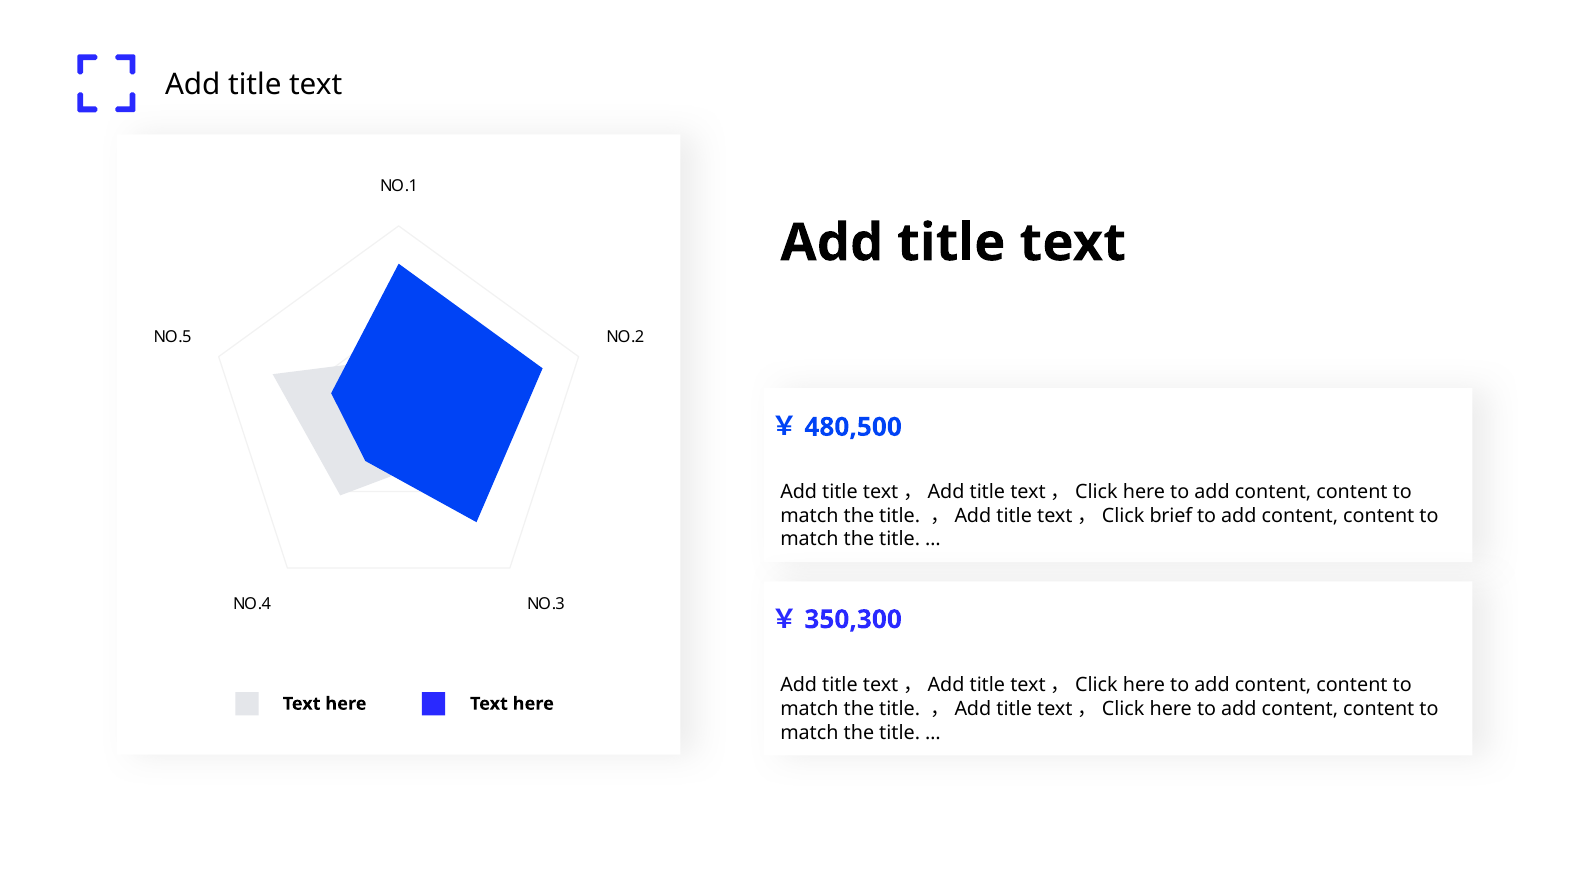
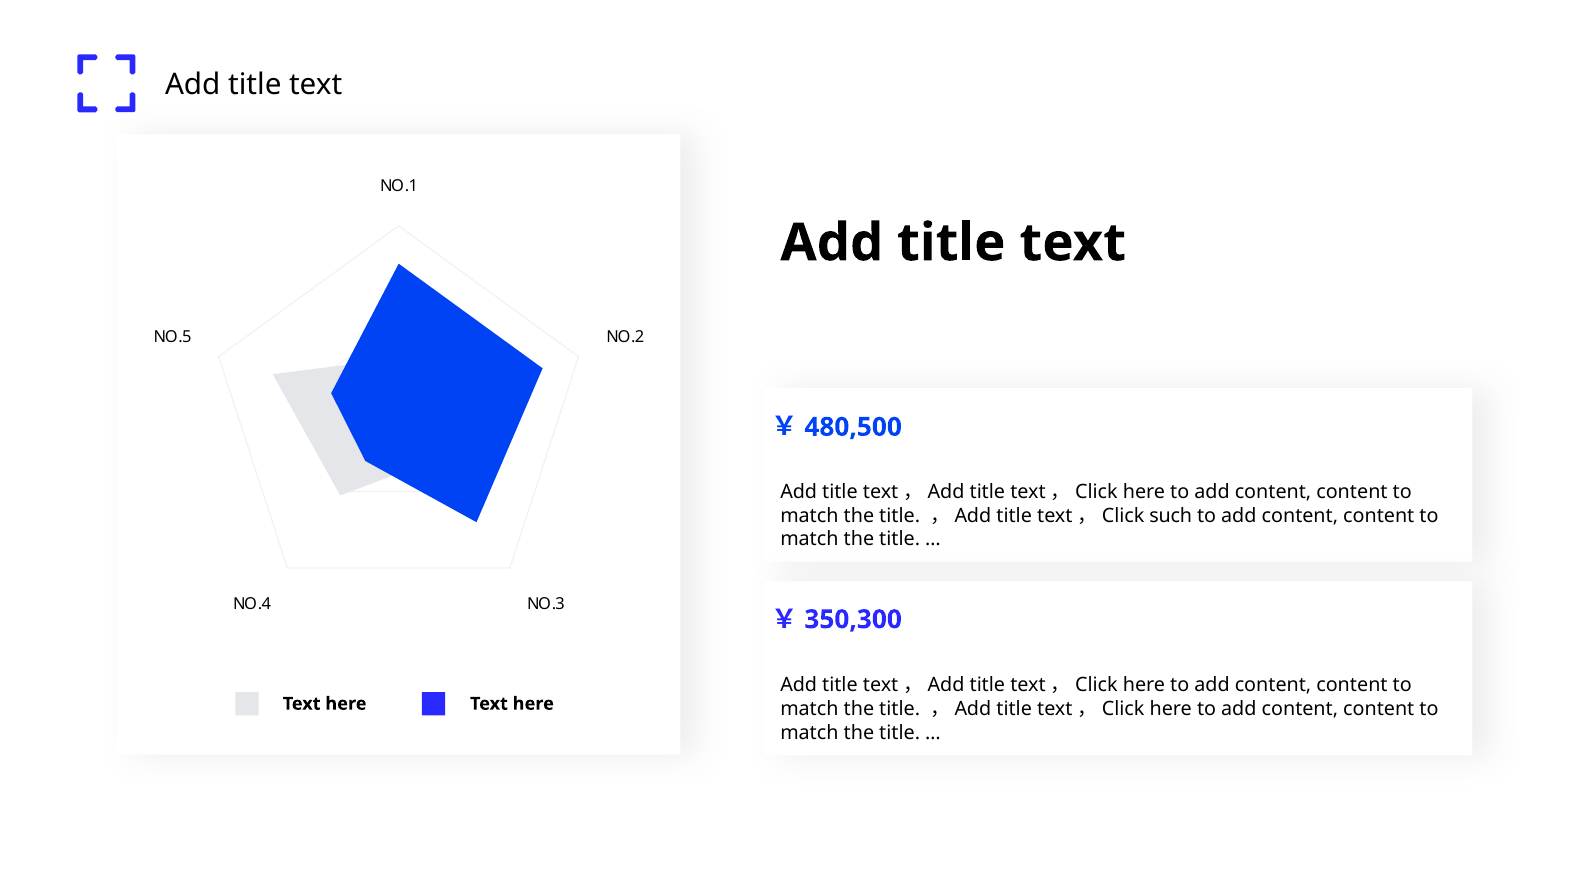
brief: brief -> such
